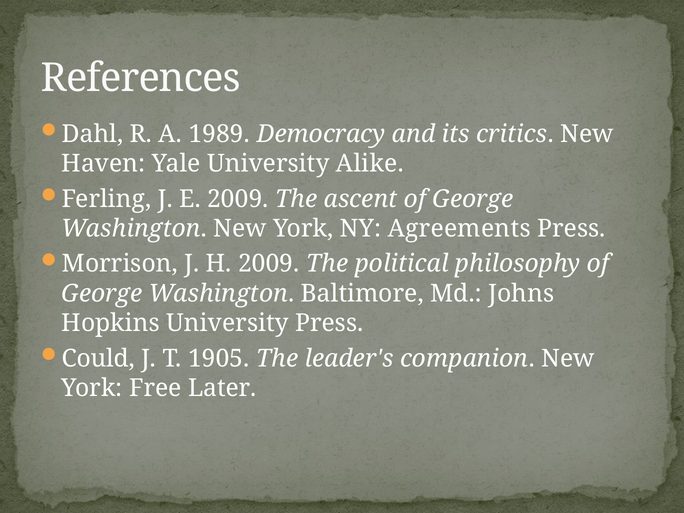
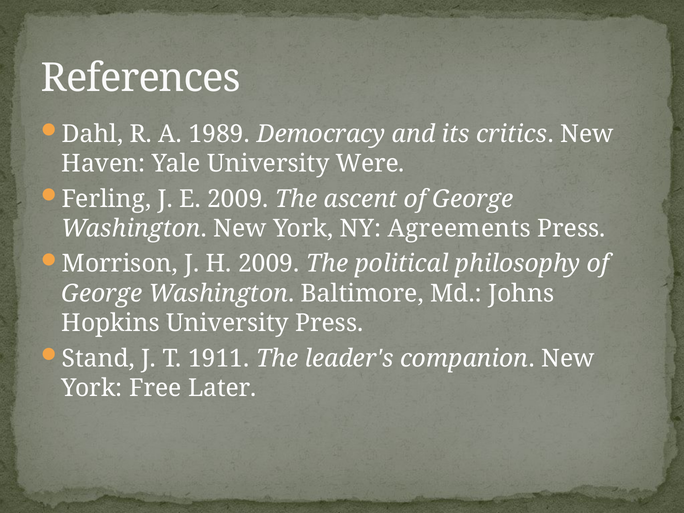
Alike: Alike -> Were
Could: Could -> Stand
1905: 1905 -> 1911
